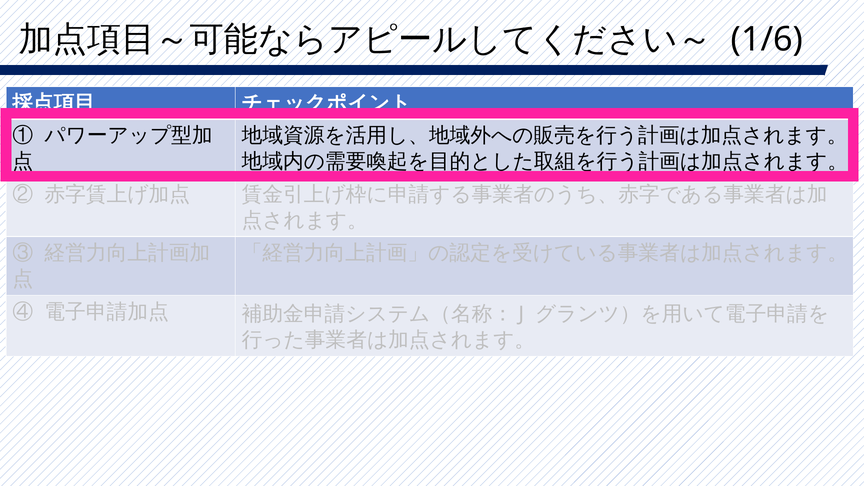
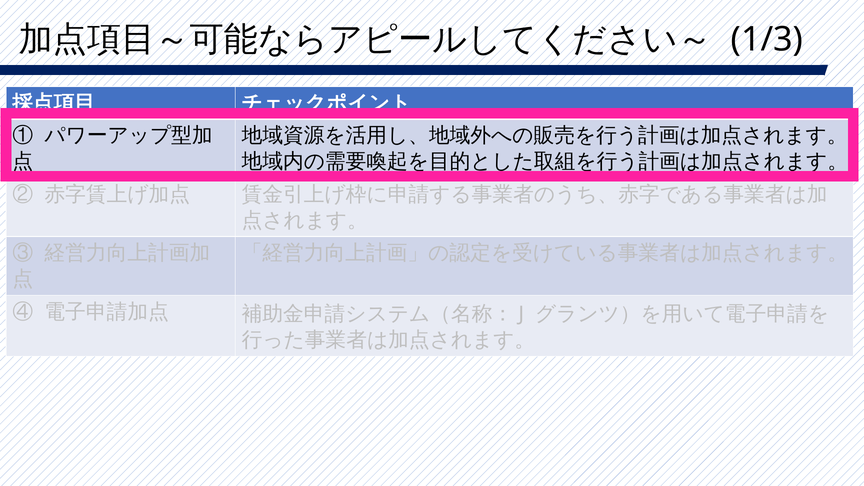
1/6: 1/6 -> 1/3
